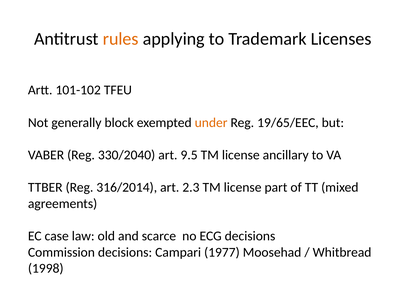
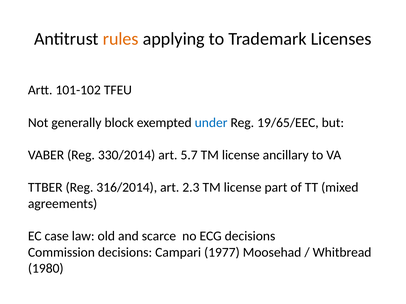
under colour: orange -> blue
330/2040: 330/2040 -> 330/2014
9.5: 9.5 -> 5.7
1998: 1998 -> 1980
